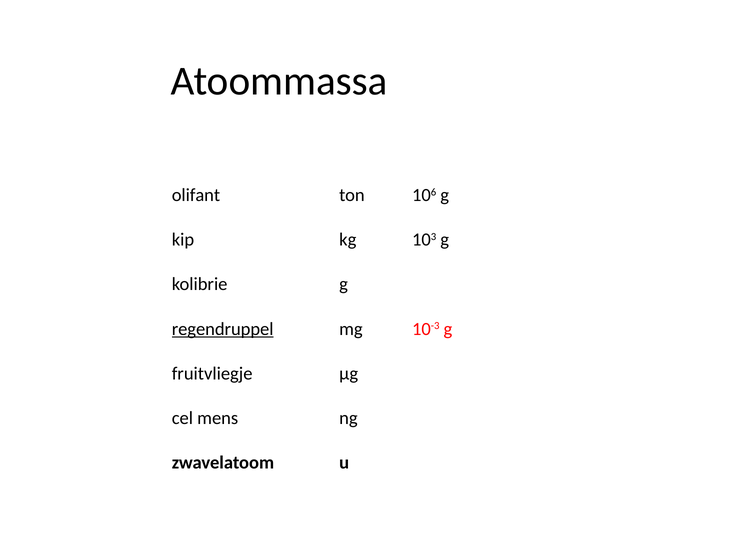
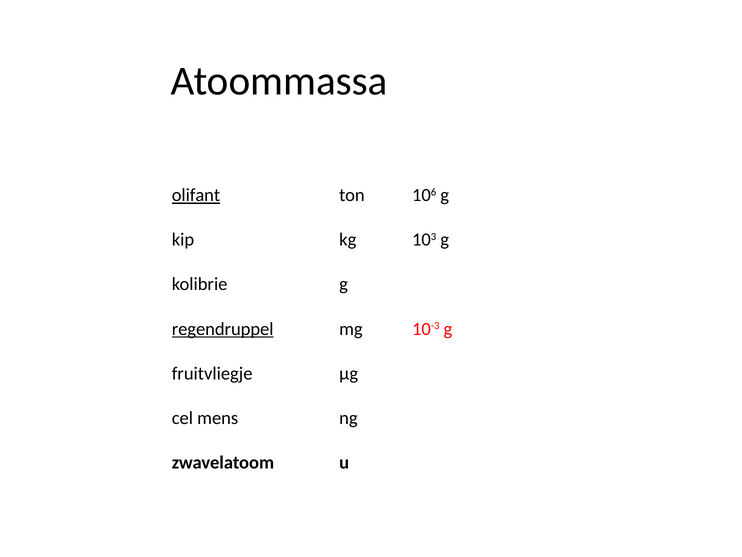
olifant underline: none -> present
